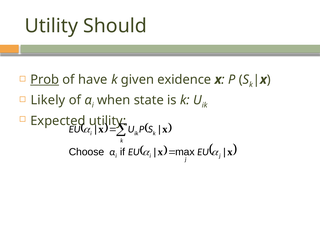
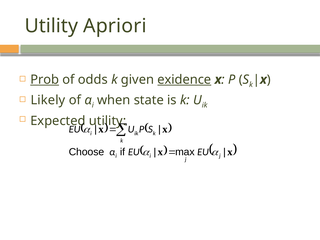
Should: Should -> Apriori
have: have -> odds
exidence underline: none -> present
